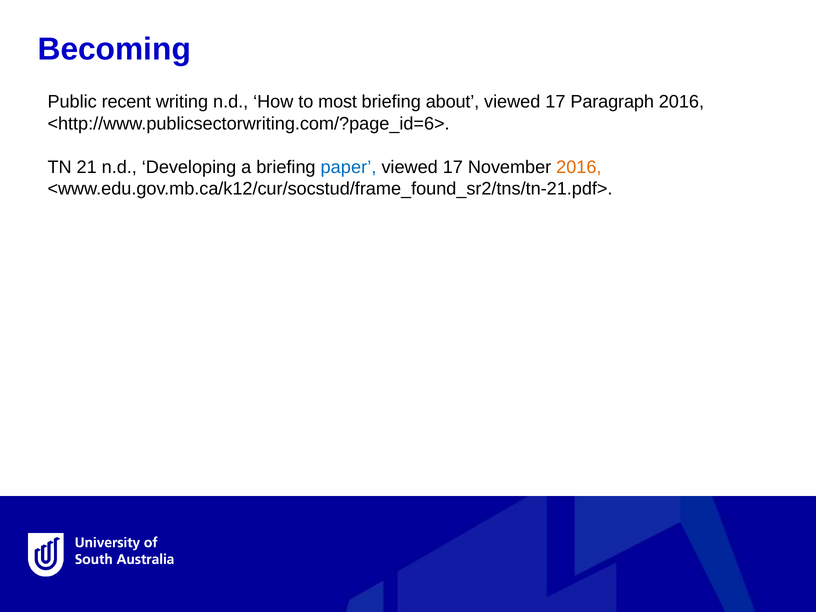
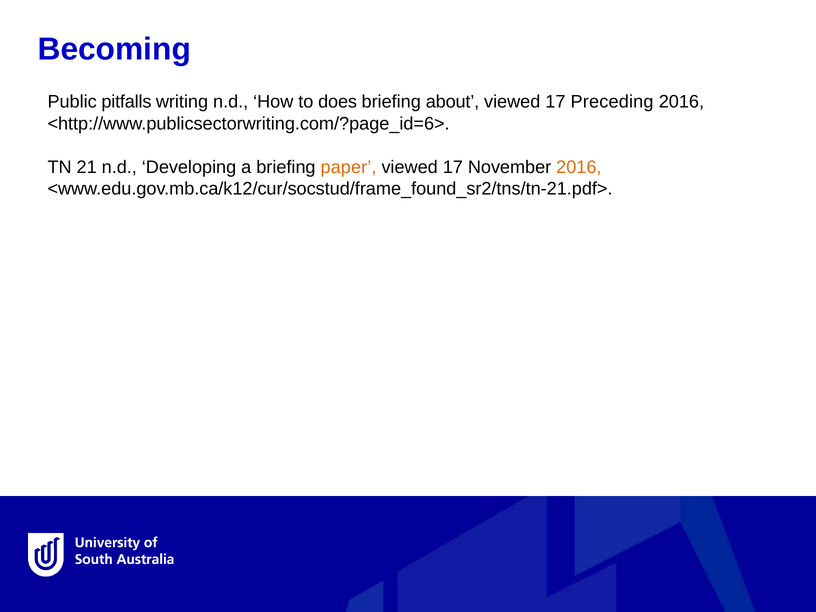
recent: recent -> pitfalls
most: most -> does
Paragraph: Paragraph -> Preceding
paper colour: blue -> orange
